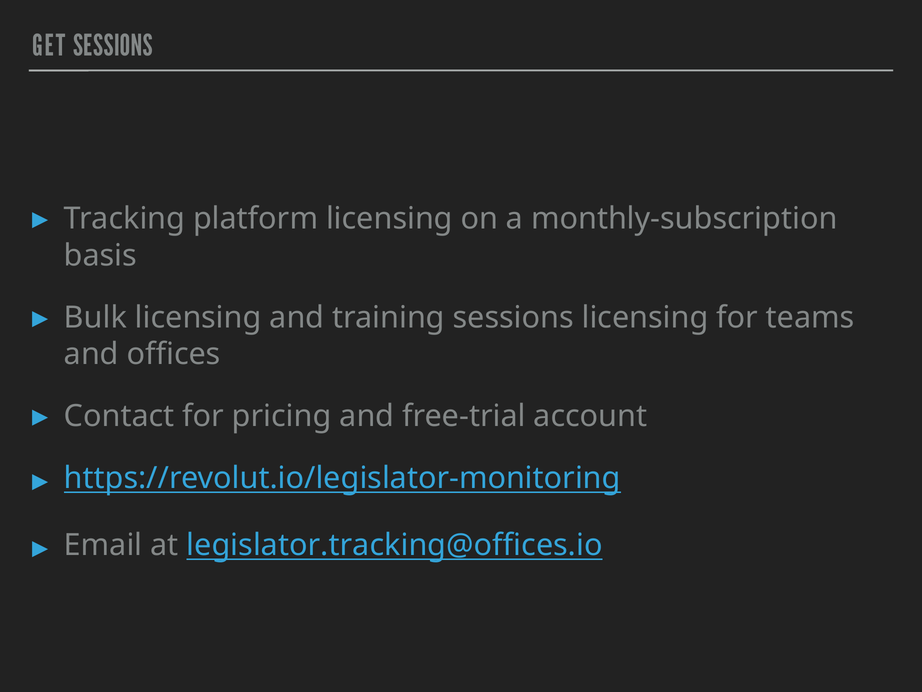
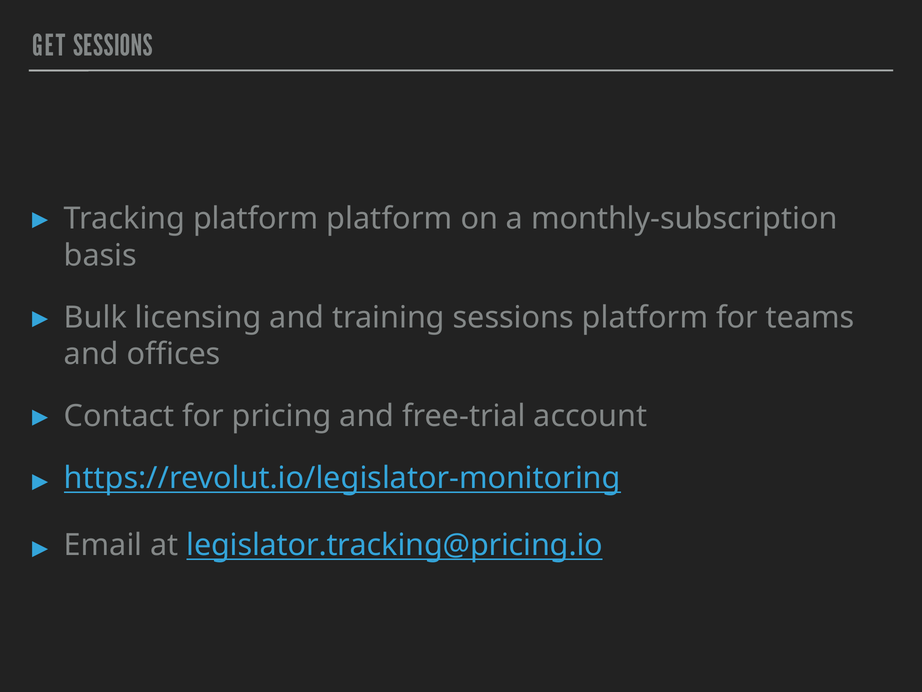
platform licensing: licensing -> platform
sessions licensing: licensing -> platform
legislator.tracking@offices.io: legislator.tracking@offices.io -> legislator.tracking@pricing.io
